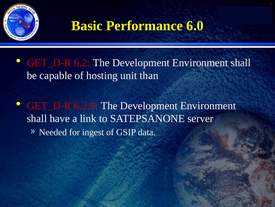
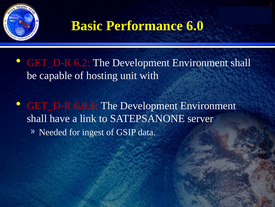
than: than -> with
6.2.9: 6.2.9 -> 6.8.1
